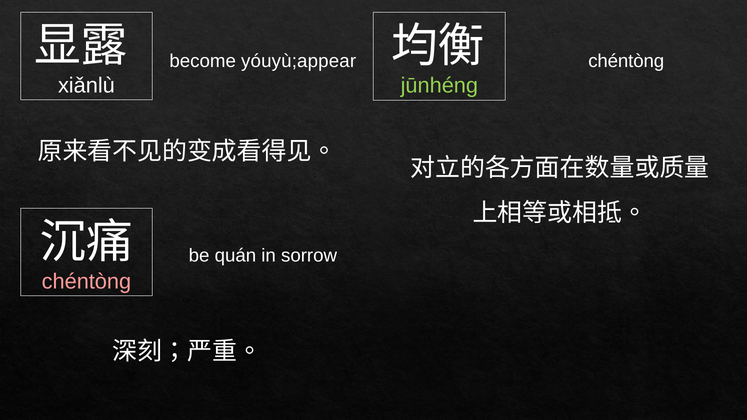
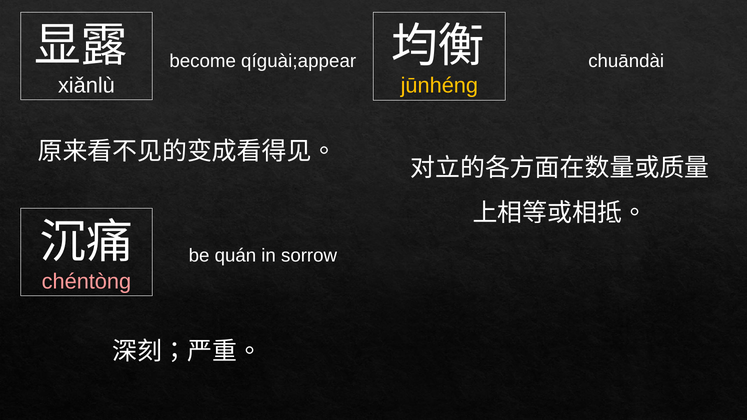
yóuyù;appear: yóuyù;appear -> qíguài;appear
chéntòng at (626, 61): chéntòng -> chuāndài
jūnhéng colour: light green -> yellow
